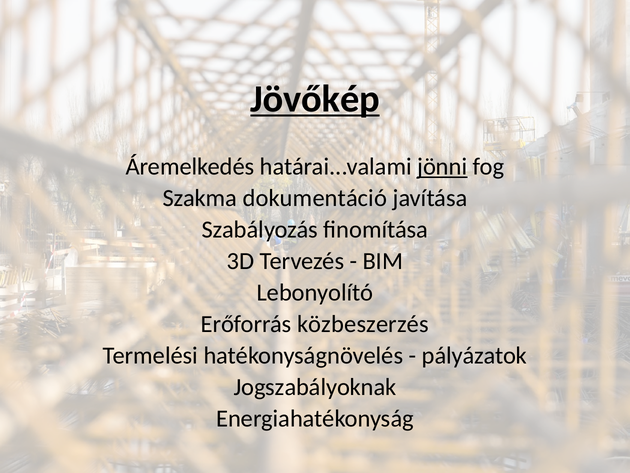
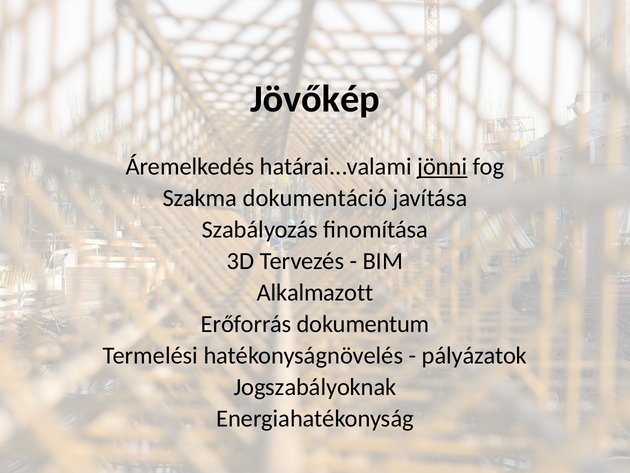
Jövőkép underline: present -> none
Lebonyolító: Lebonyolító -> Alkalmazott
közbeszerzés: közbeszerzés -> dokumentum
